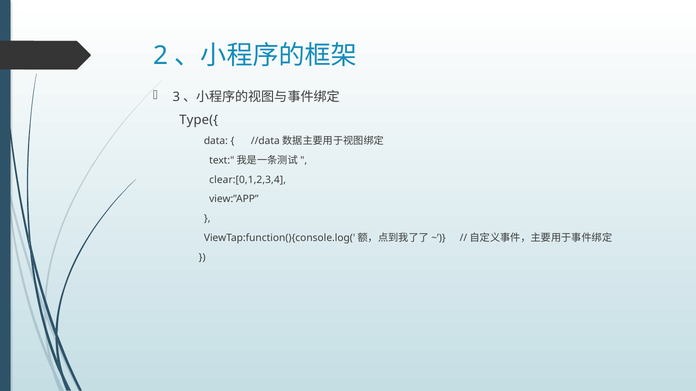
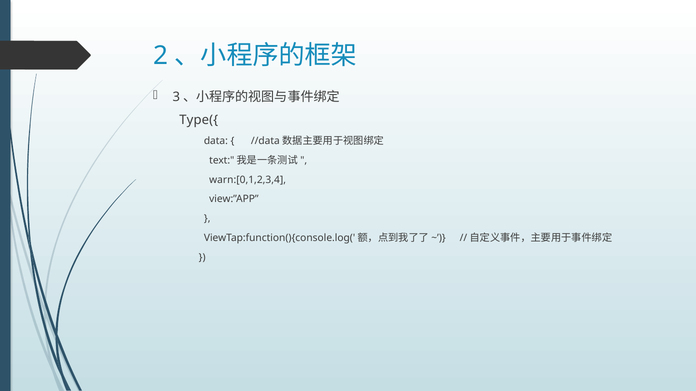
clear:[0,1,2,3,4: clear:[0,1,2,3,4 -> warn:[0,1,2,3,4
